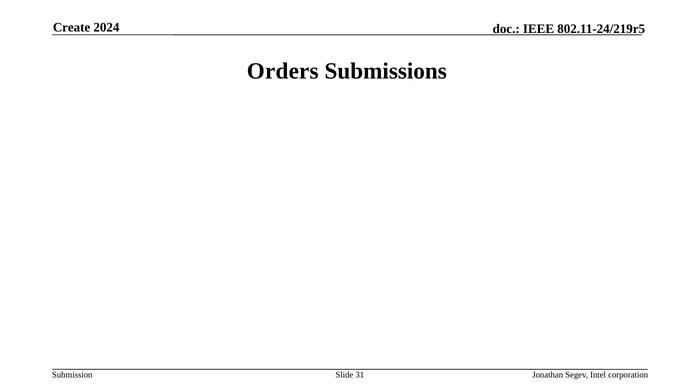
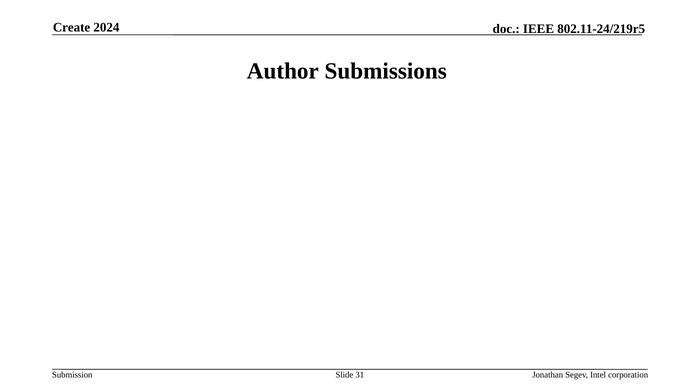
Orders: Orders -> Author
